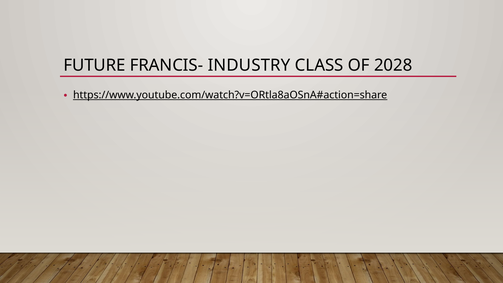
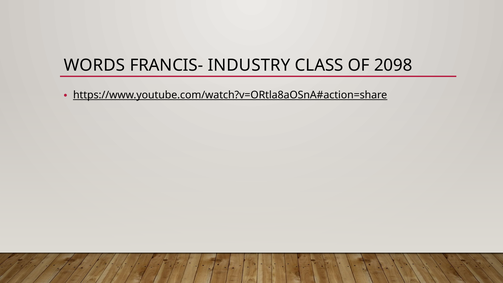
FUTURE: FUTURE -> WORDS
2028: 2028 -> 2098
